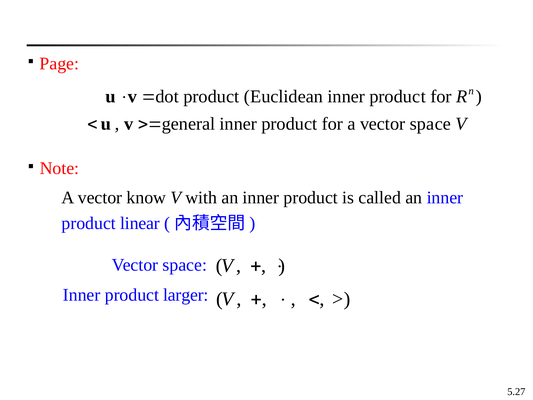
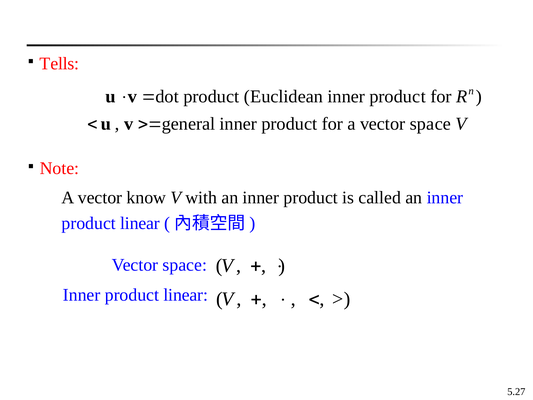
Page: Page -> Tells
larger at (186, 295): larger -> linear
